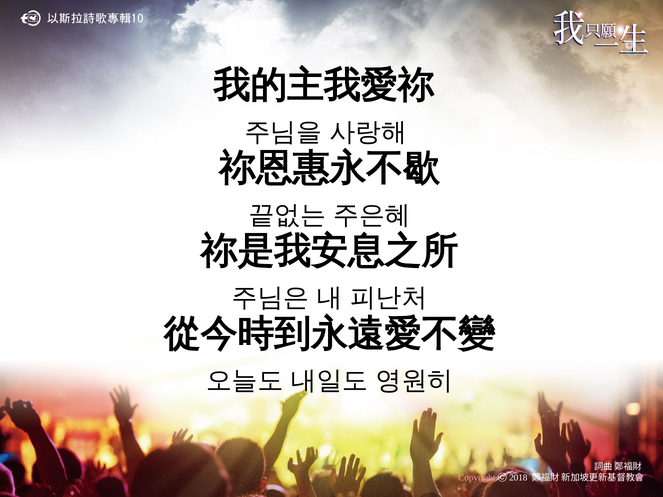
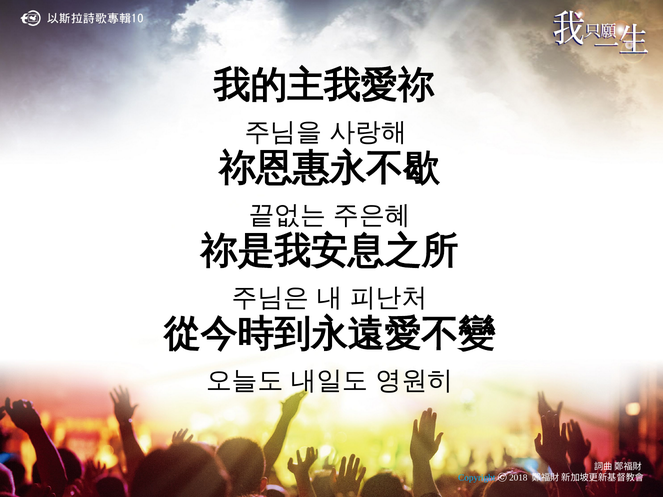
Copyright colour: pink -> light blue
